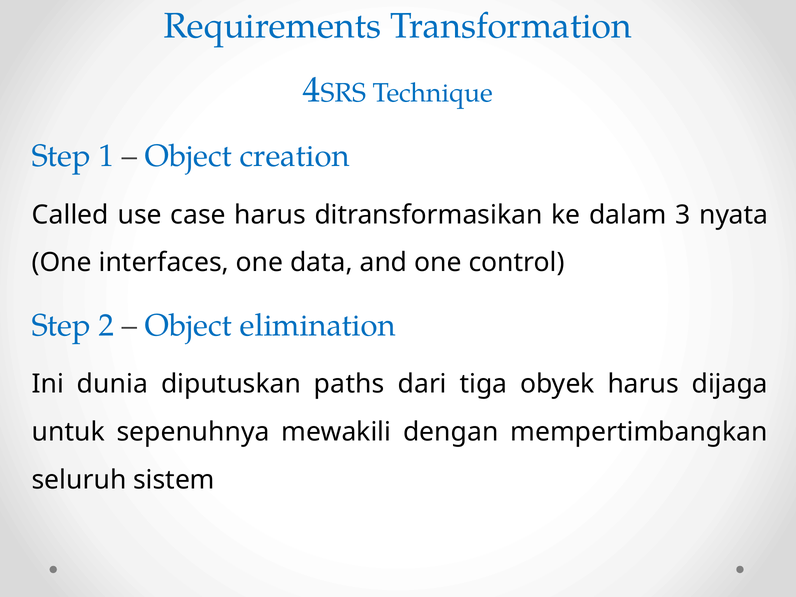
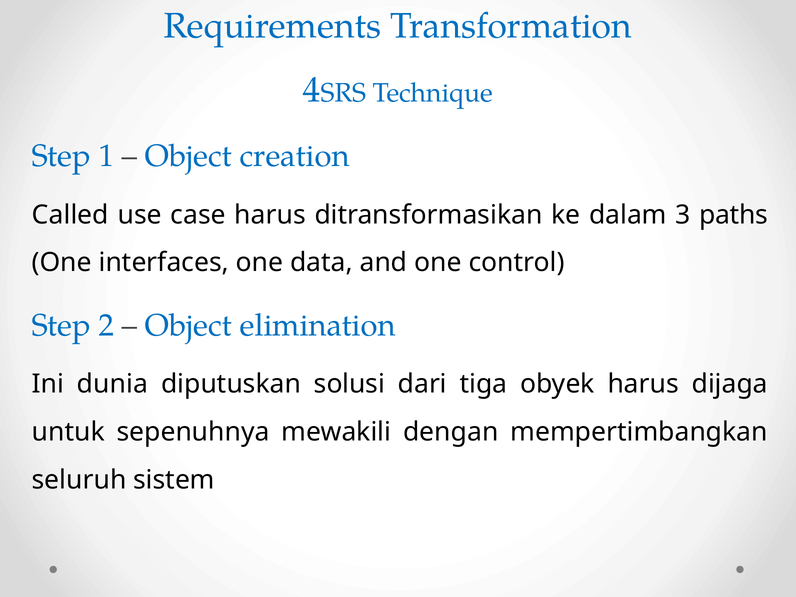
nyata: nyata -> paths
paths: paths -> solusi
